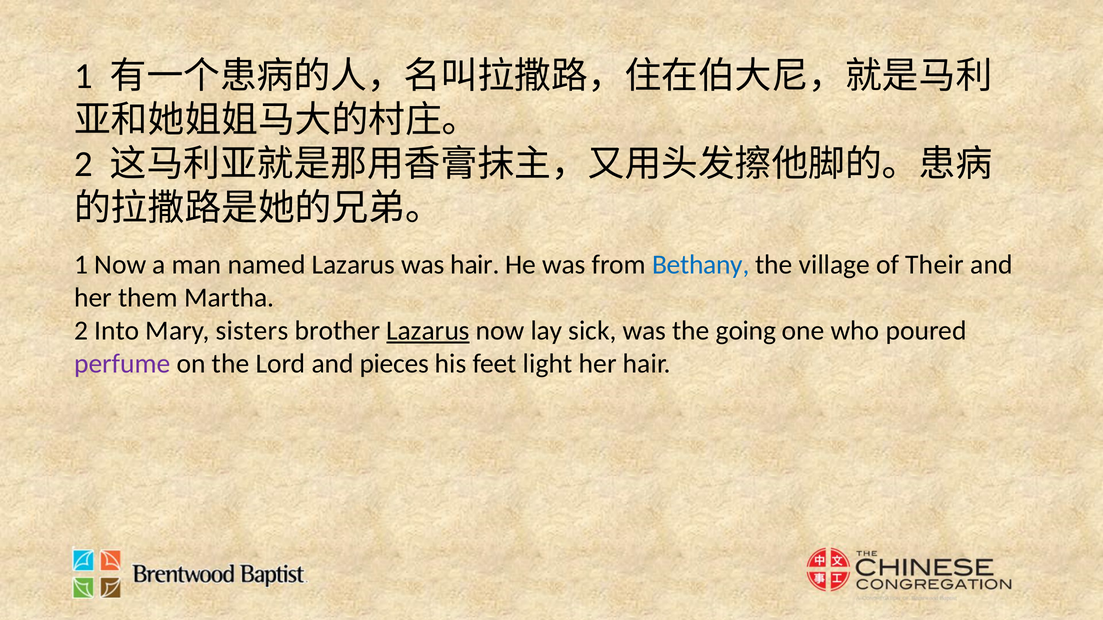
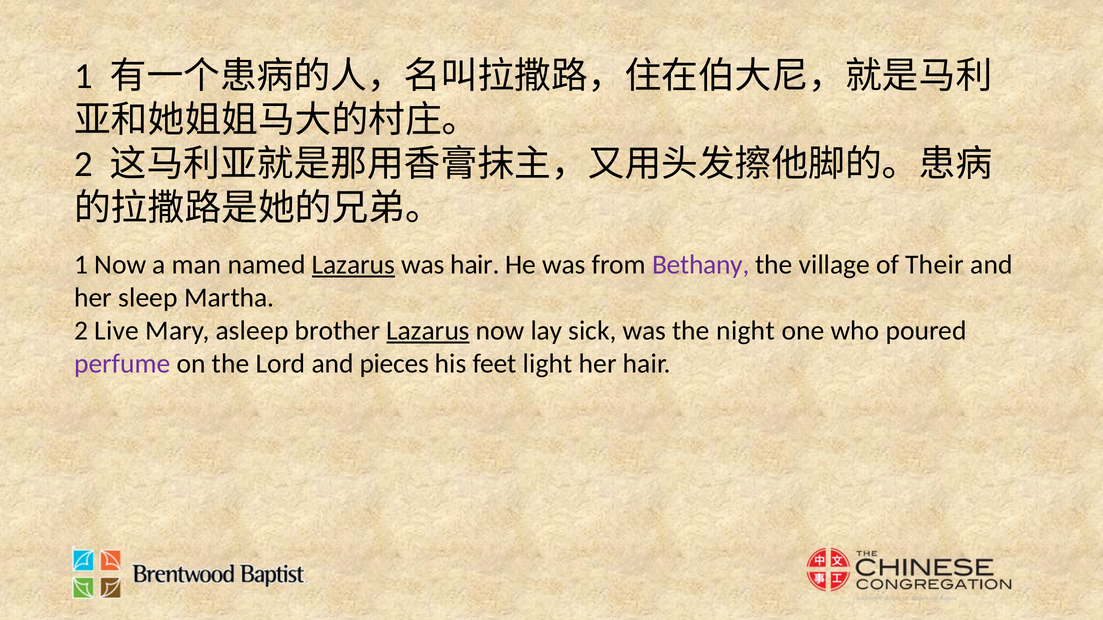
Lazarus at (353, 265) underline: none -> present
Bethany colour: blue -> purple
them: them -> sleep
Into: Into -> Live
sisters: sisters -> asleep
going: going -> night
